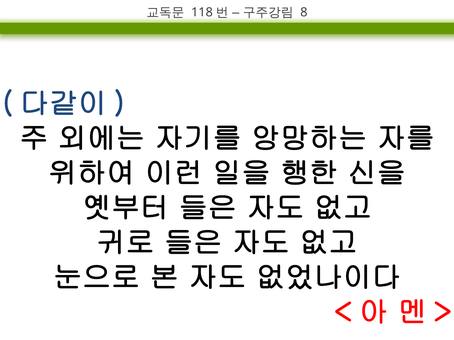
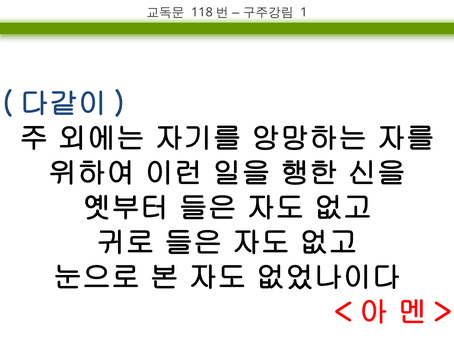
8: 8 -> 1
